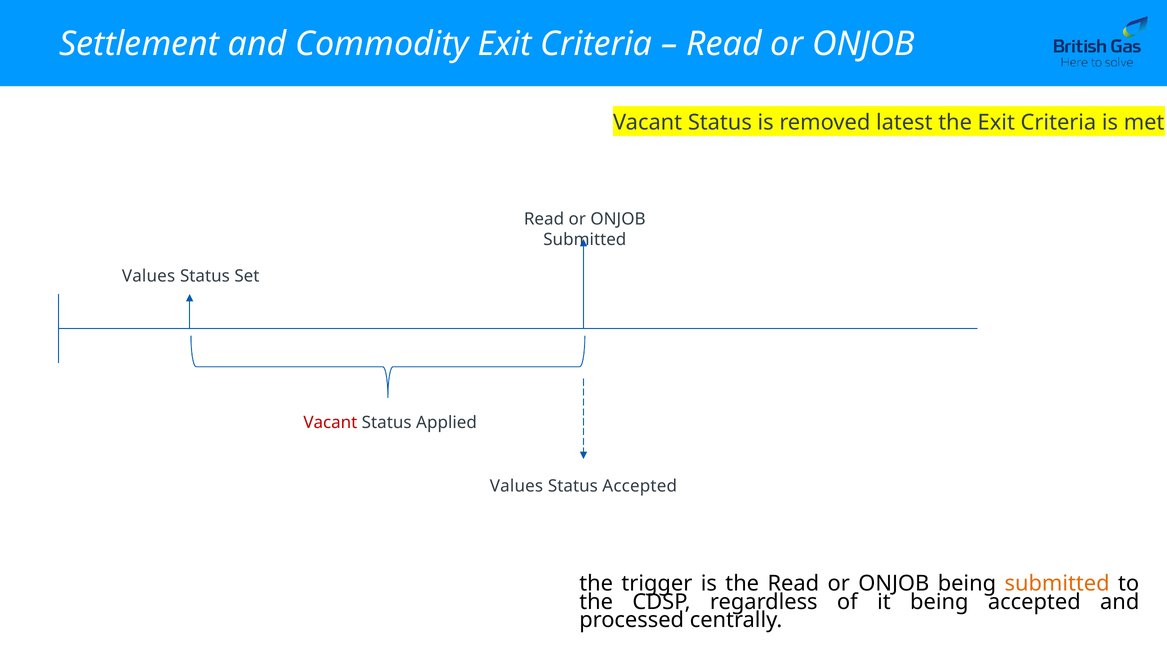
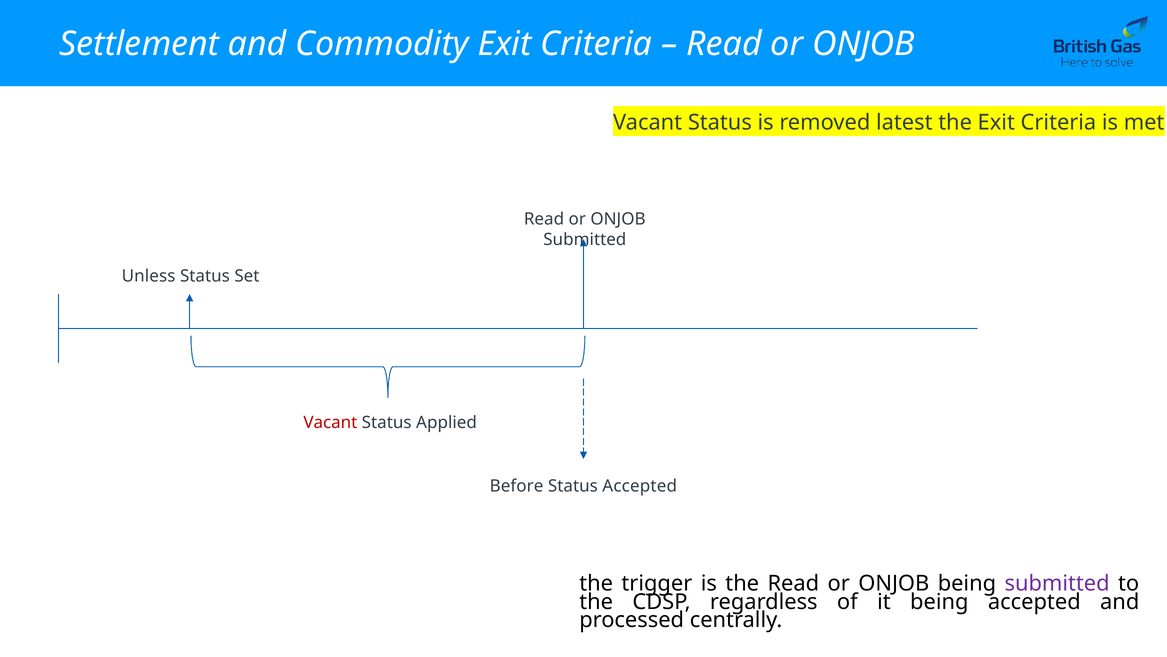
Values at (149, 276): Values -> Unless
Values at (516, 486): Values -> Before
submitted at (1057, 583) colour: orange -> purple
